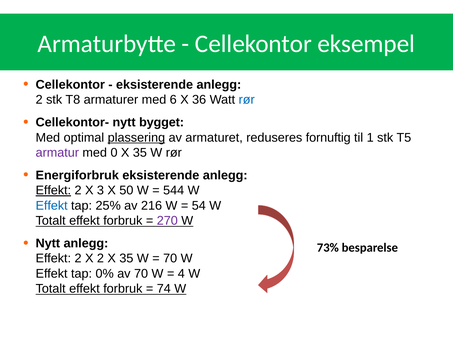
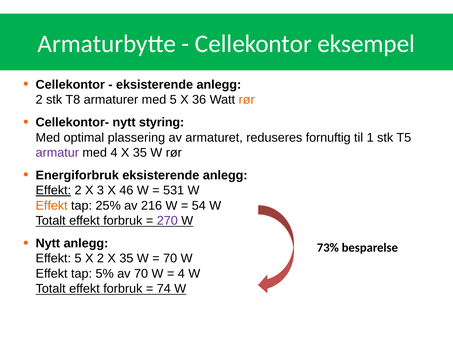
med 6: 6 -> 5
rør at (247, 100) colour: blue -> orange
bygget: bygget -> styring
plassering underline: present -> none
med 0: 0 -> 4
50: 50 -> 46
544: 544 -> 531
Effekt at (52, 205) colour: blue -> orange
2 at (78, 258): 2 -> 5
0%: 0% -> 5%
